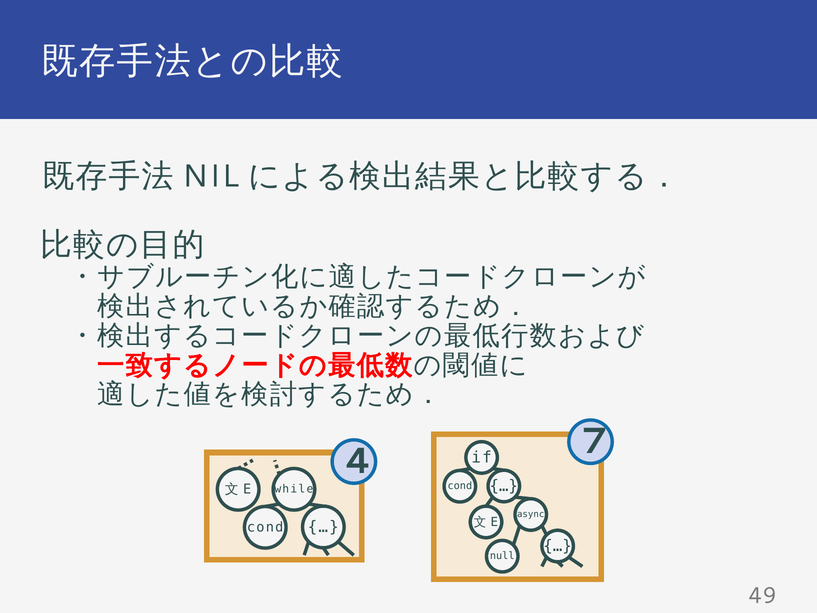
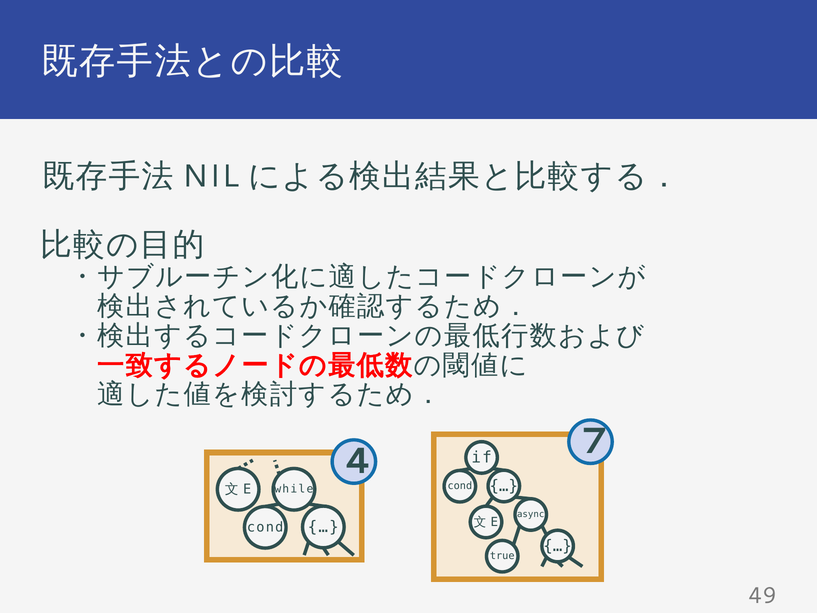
null: null -> true
